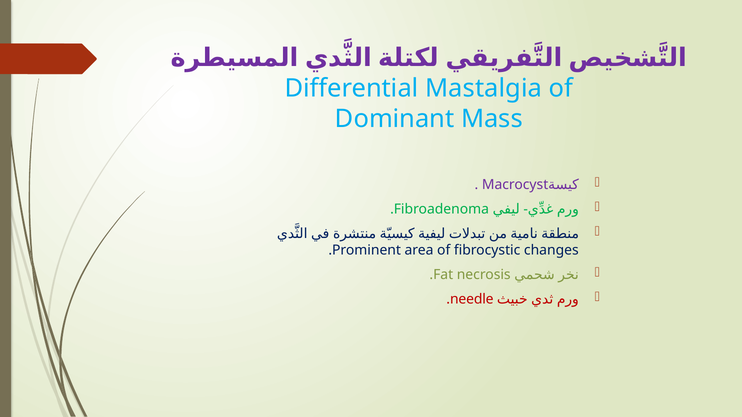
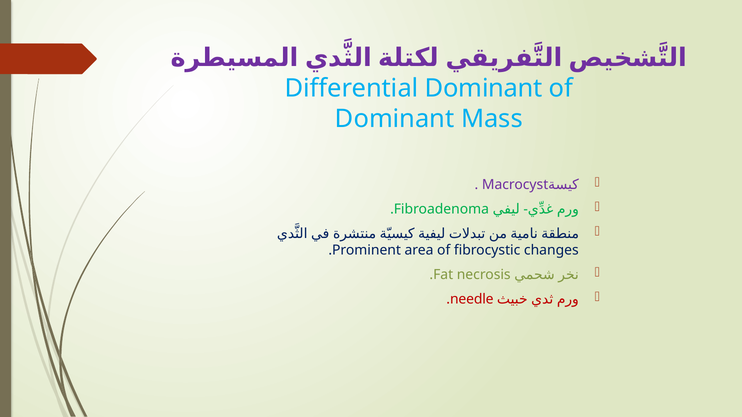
Differential Mastalgia: Mastalgia -> Dominant
